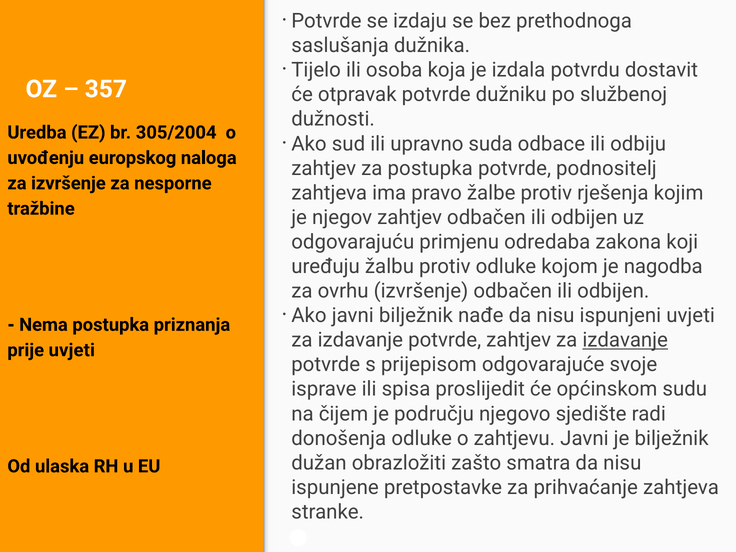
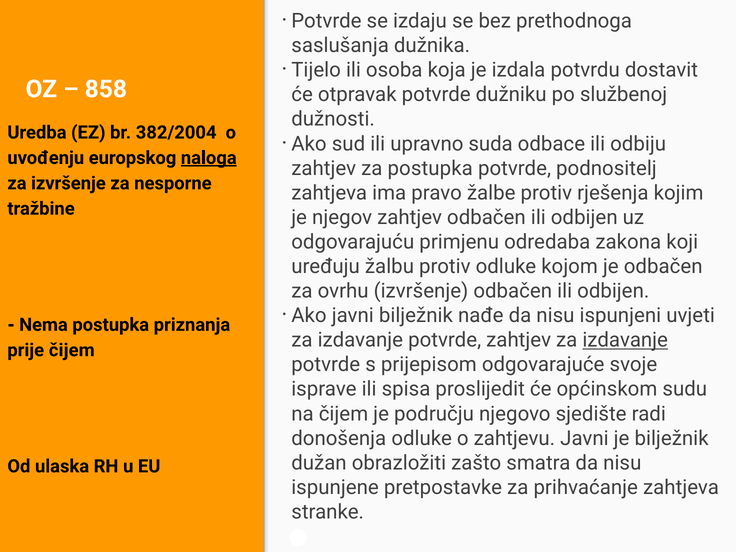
357: 357 -> 858
305/2004: 305/2004 -> 382/2004
naloga underline: none -> present
je nagodba: nagodba -> odbačen
prije uvjeti: uvjeti -> čijem
